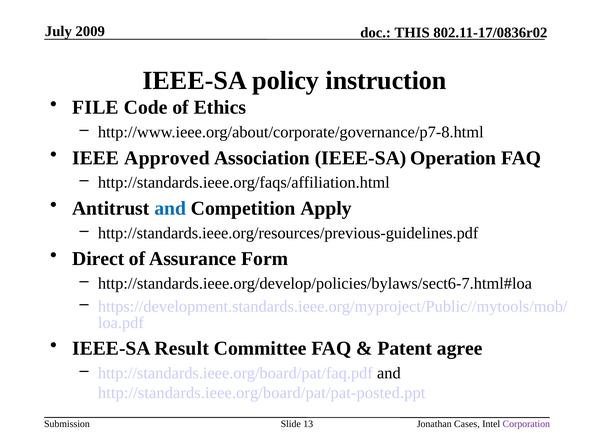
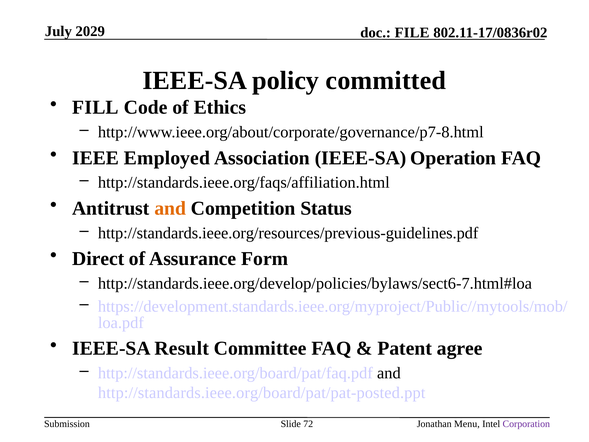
2009: 2009 -> 2029
THIS: THIS -> FILE
instruction: instruction -> committed
FILE: FILE -> FILL
Approved: Approved -> Employed
and at (170, 208) colour: blue -> orange
Apply: Apply -> Status
13: 13 -> 72
Cases: Cases -> Menu
